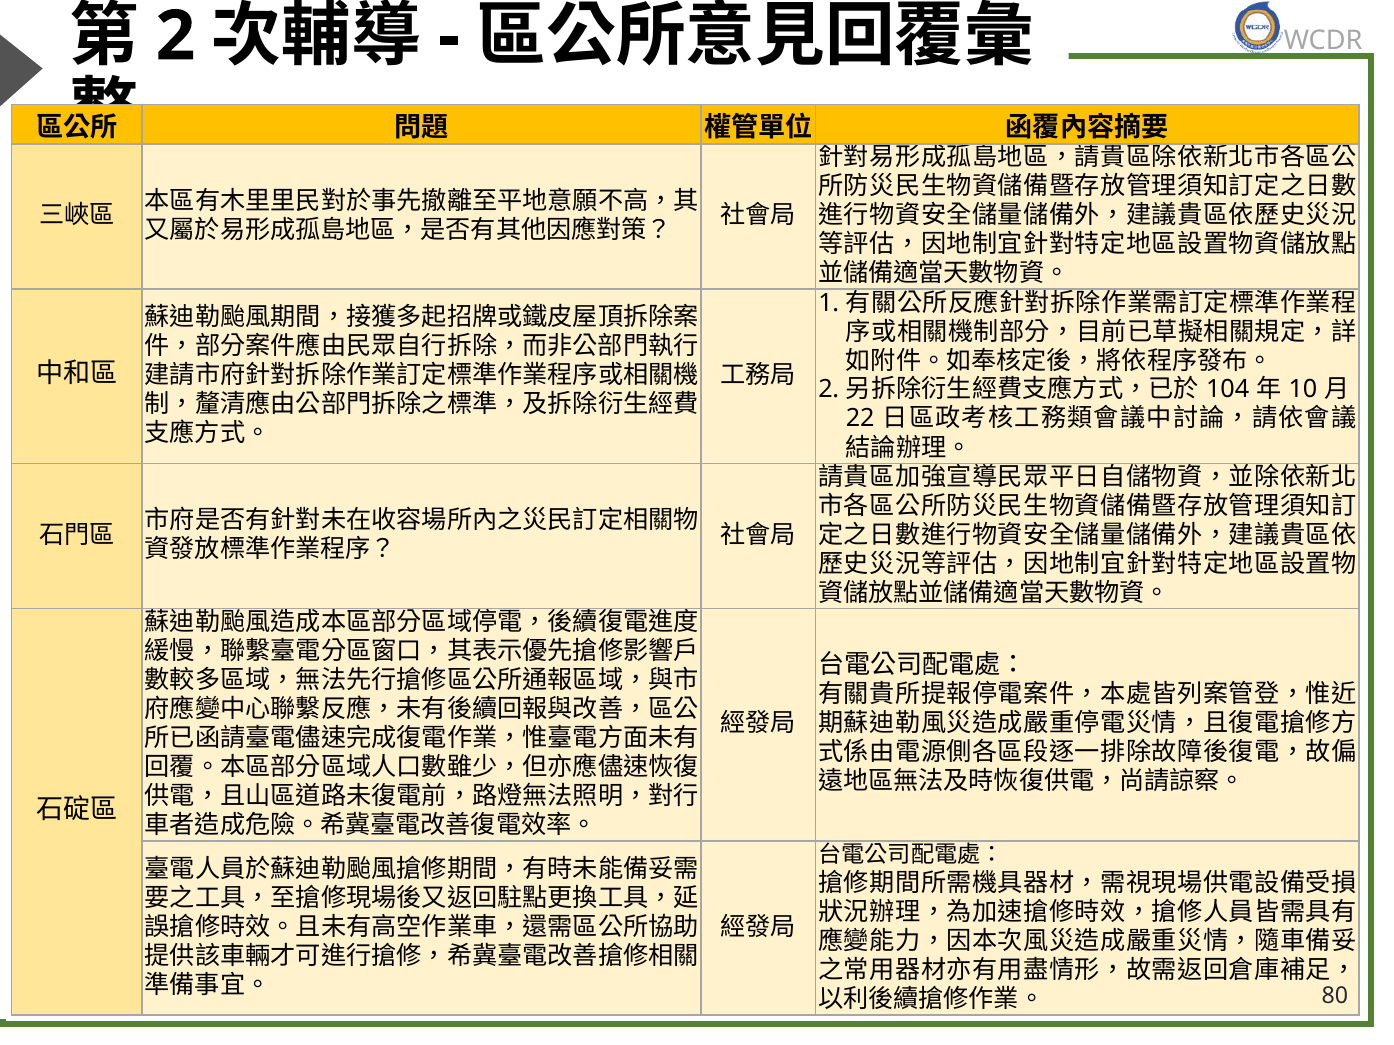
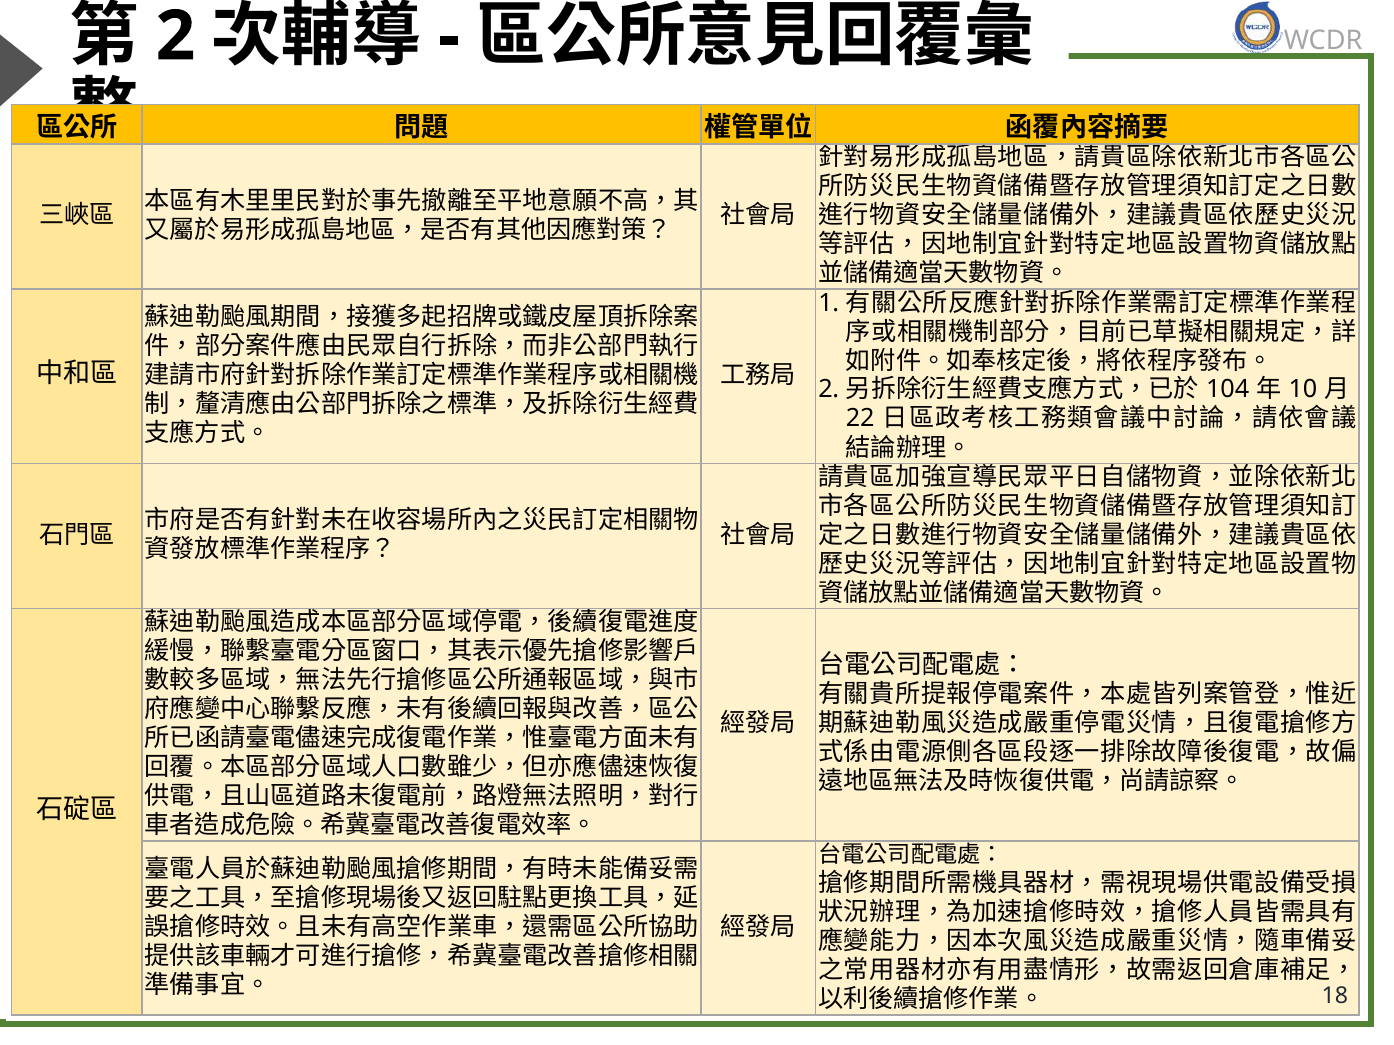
80: 80 -> 18
